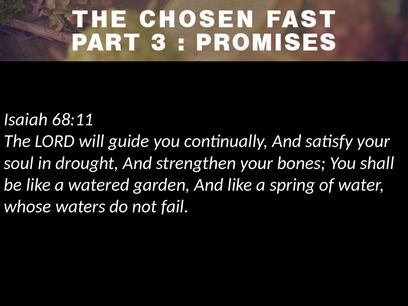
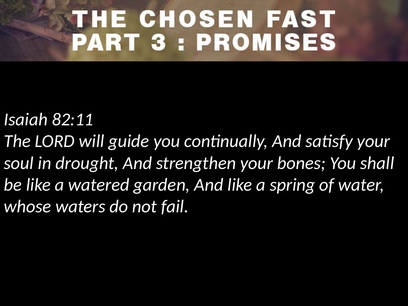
68:11: 68:11 -> 82:11
